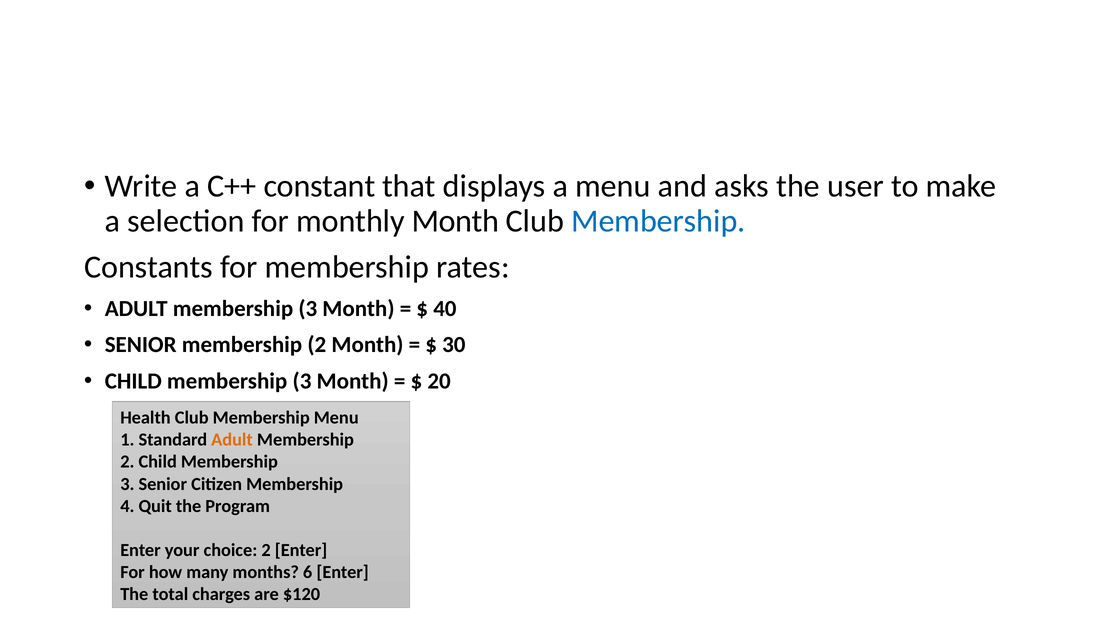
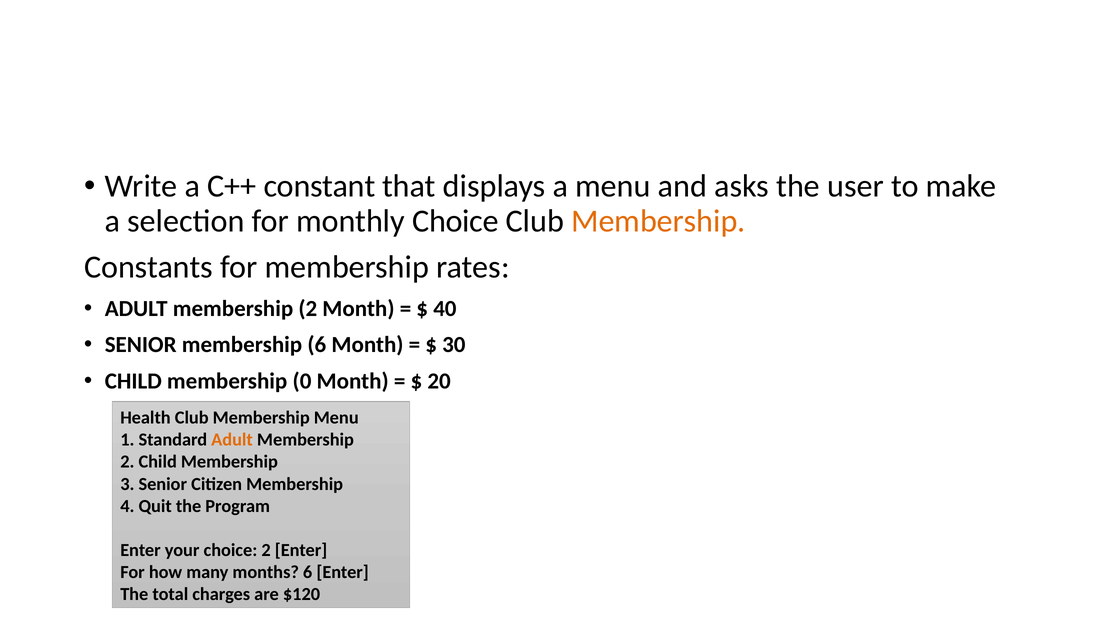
monthly Month: Month -> Choice
Membership at (658, 221) colour: blue -> orange
3 at (308, 309): 3 -> 2
SENIOR membership 2: 2 -> 6
3 at (302, 381): 3 -> 0
